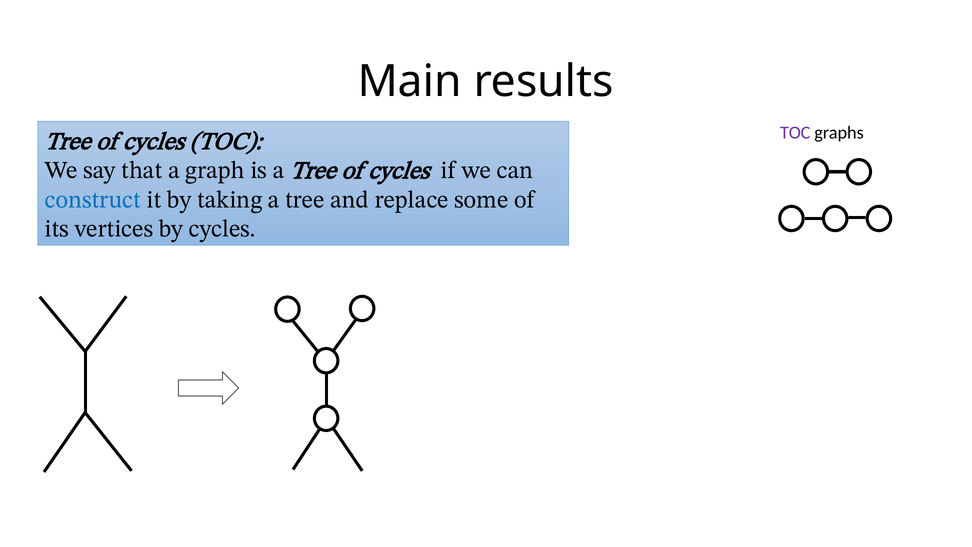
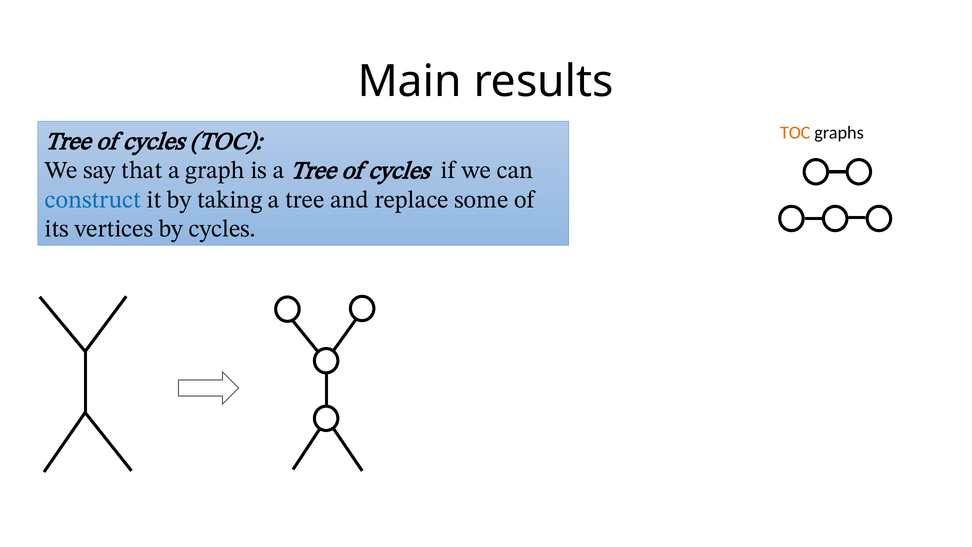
TOC at (795, 133) colour: purple -> orange
